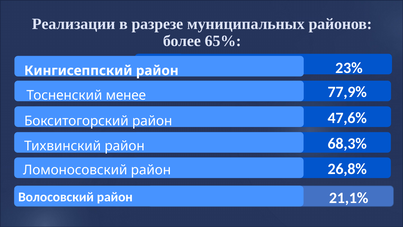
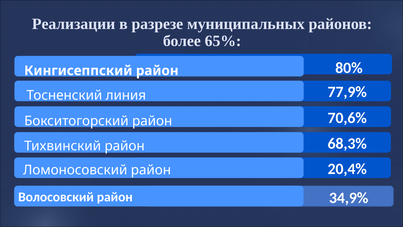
23%: 23% -> 80%
менее: менее -> линия
47,6%: 47,6% -> 70,6%
26,8%: 26,8% -> 20,4%
21,1%: 21,1% -> 34,9%
